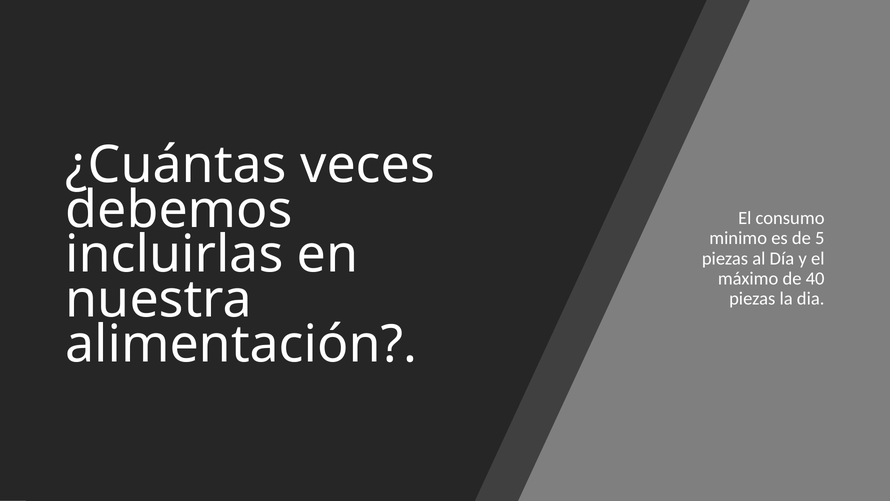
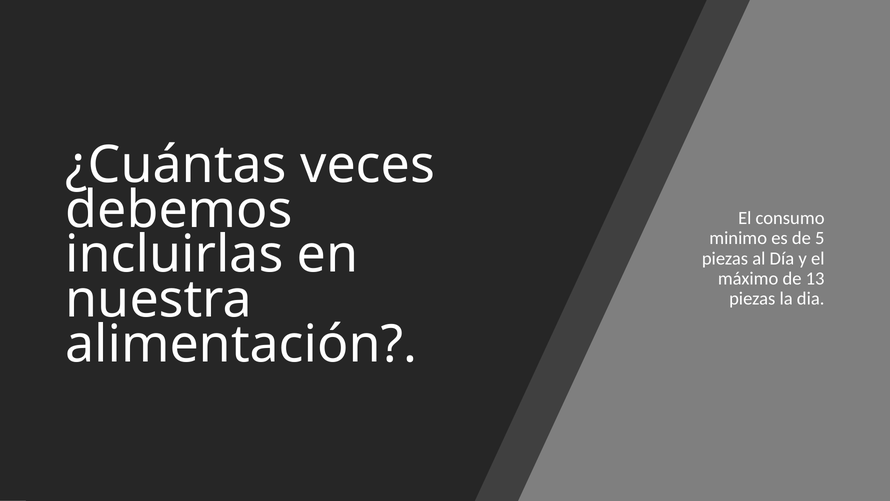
40: 40 -> 13
